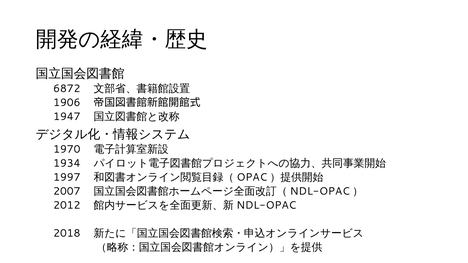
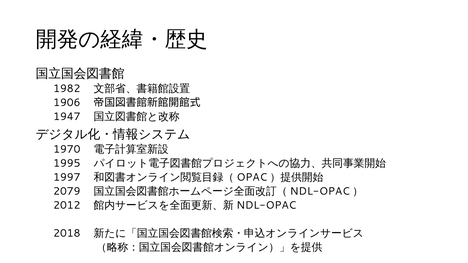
6872: 6872 -> 1982
1934: 1934 -> 1995
2007: 2007 -> 2079
